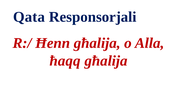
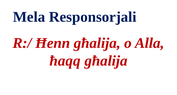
Qata: Qata -> Mela
